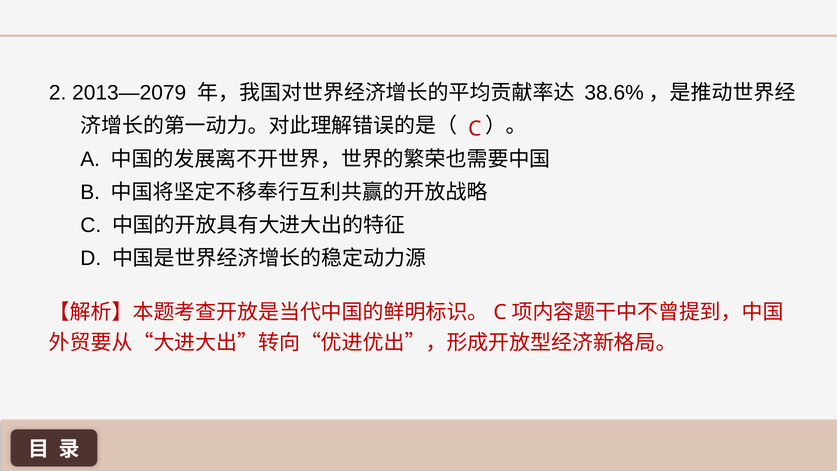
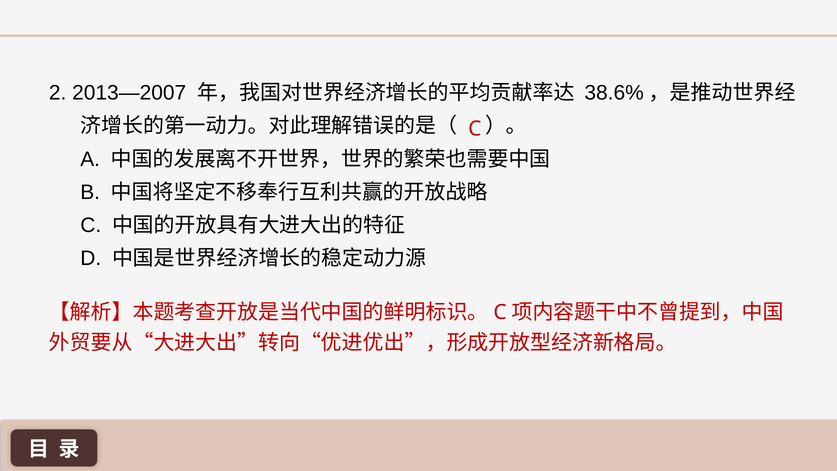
2013—2079: 2013—2079 -> 2013—2007
